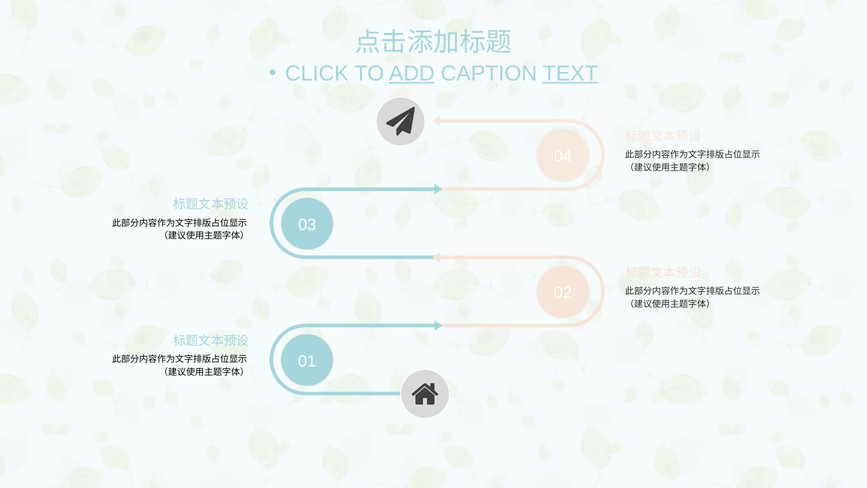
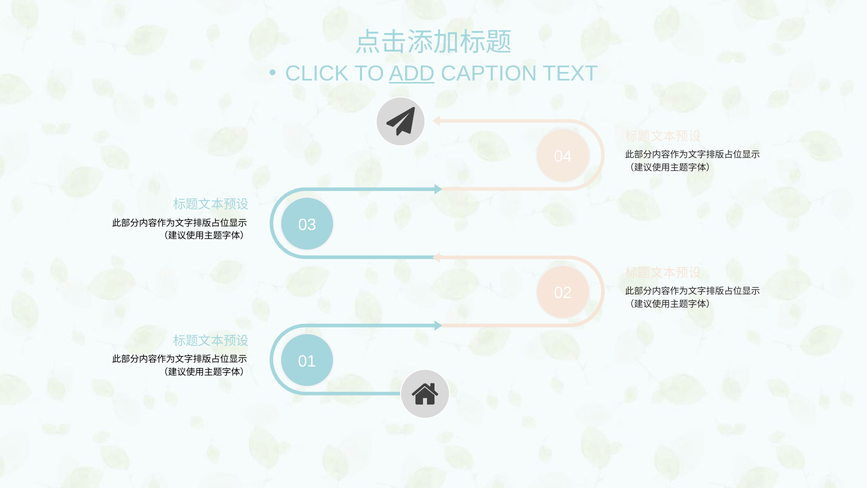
TEXT underline: present -> none
